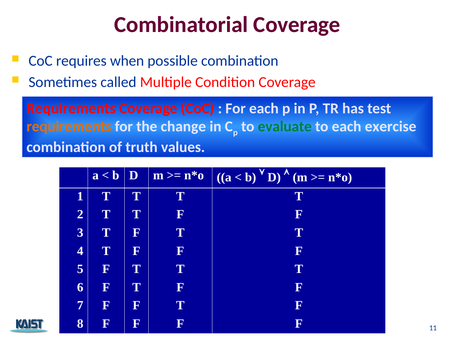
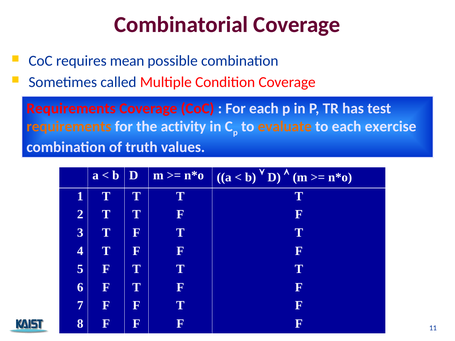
when: when -> mean
change: change -> activity
evaluate colour: green -> orange
